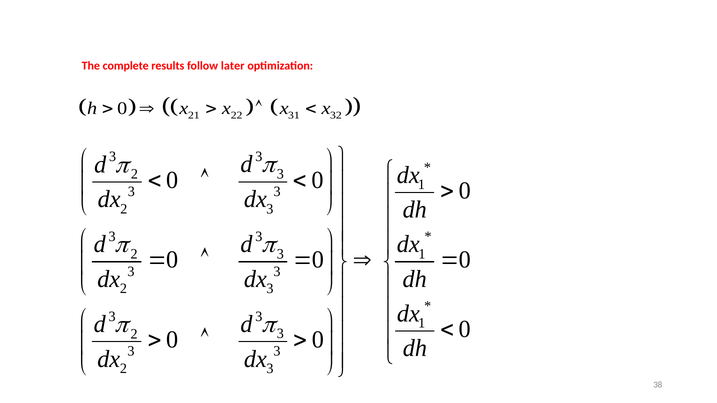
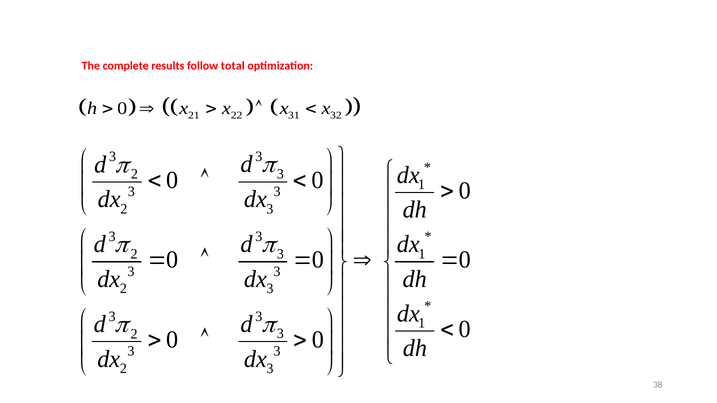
later: later -> total
